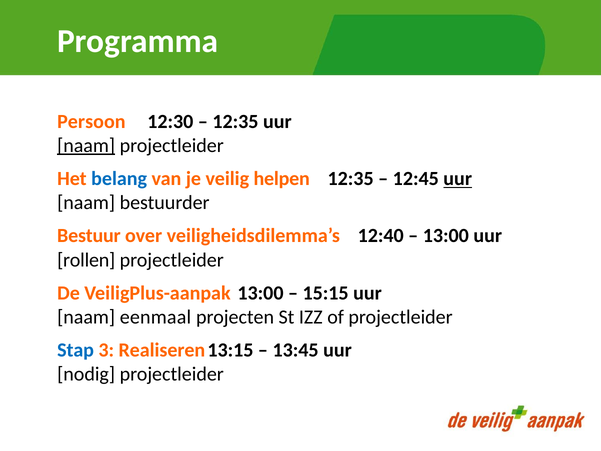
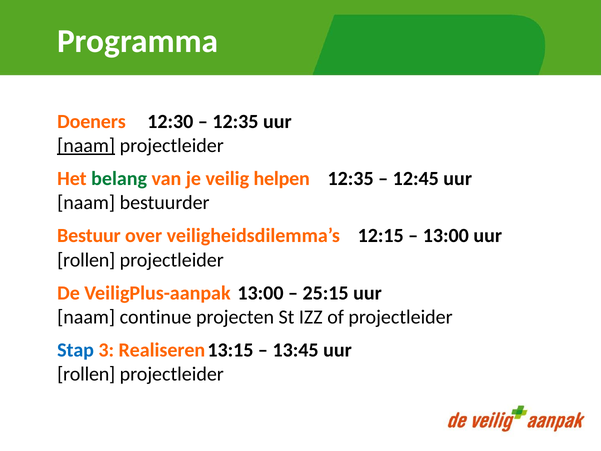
Persoon: Persoon -> Doeners
belang colour: blue -> green
uur at (458, 179) underline: present -> none
12:40: 12:40 -> 12:15
15:15: 15:15 -> 25:15
eenmaal: eenmaal -> continue
nodig at (86, 374): nodig -> rollen
